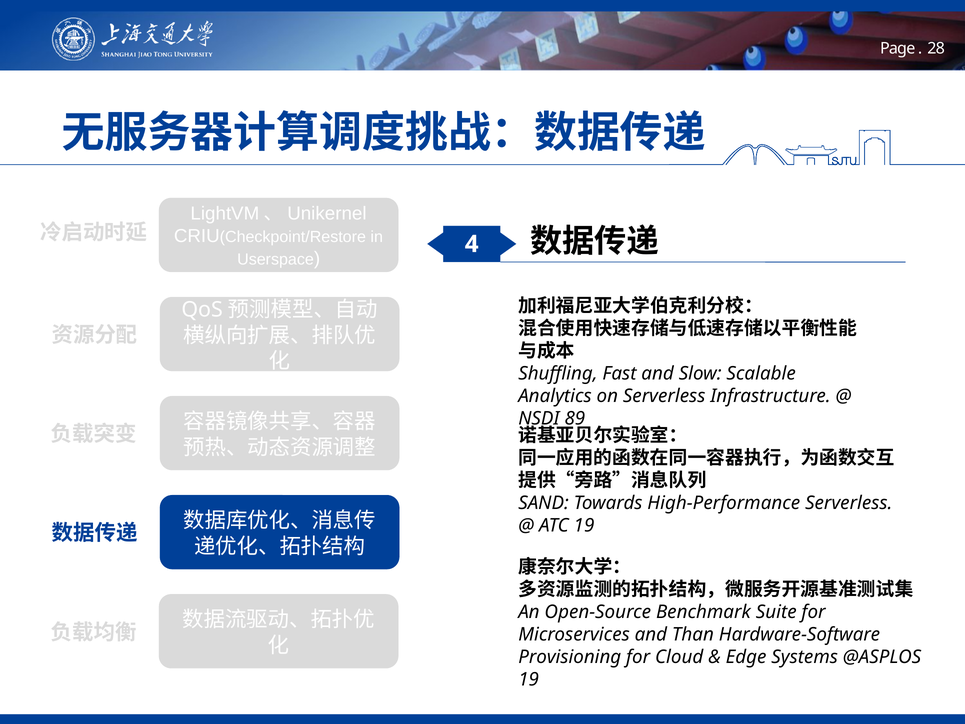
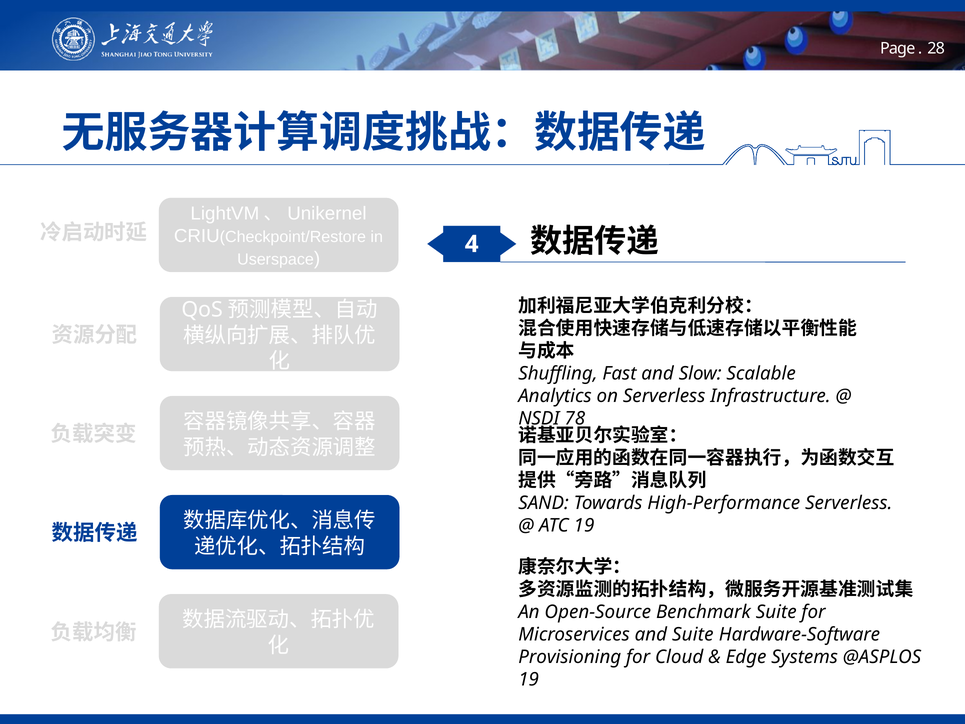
89: 89 -> 78
and Than: Than -> Suite
